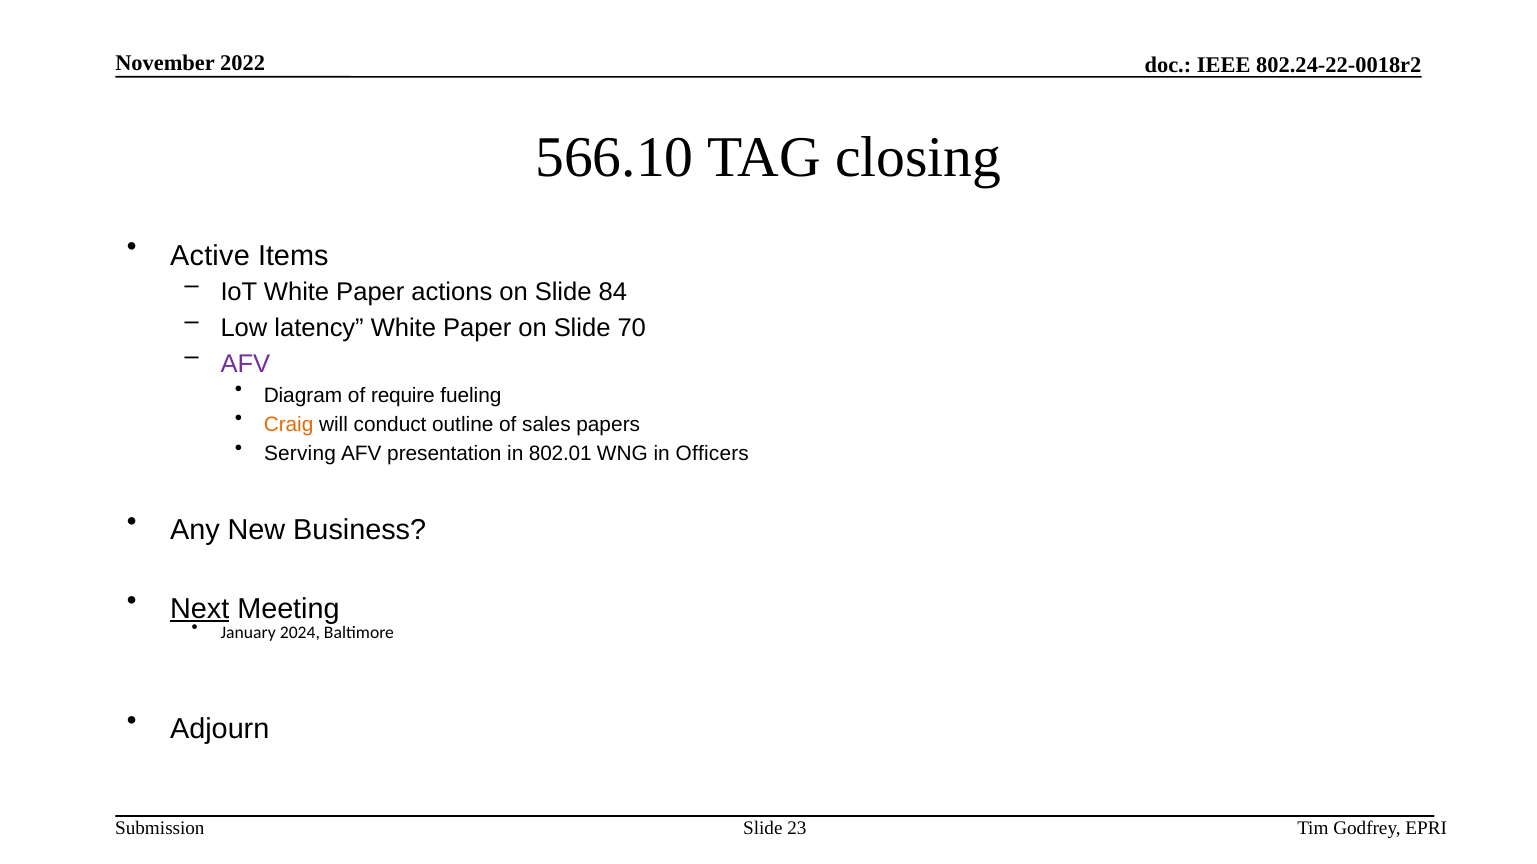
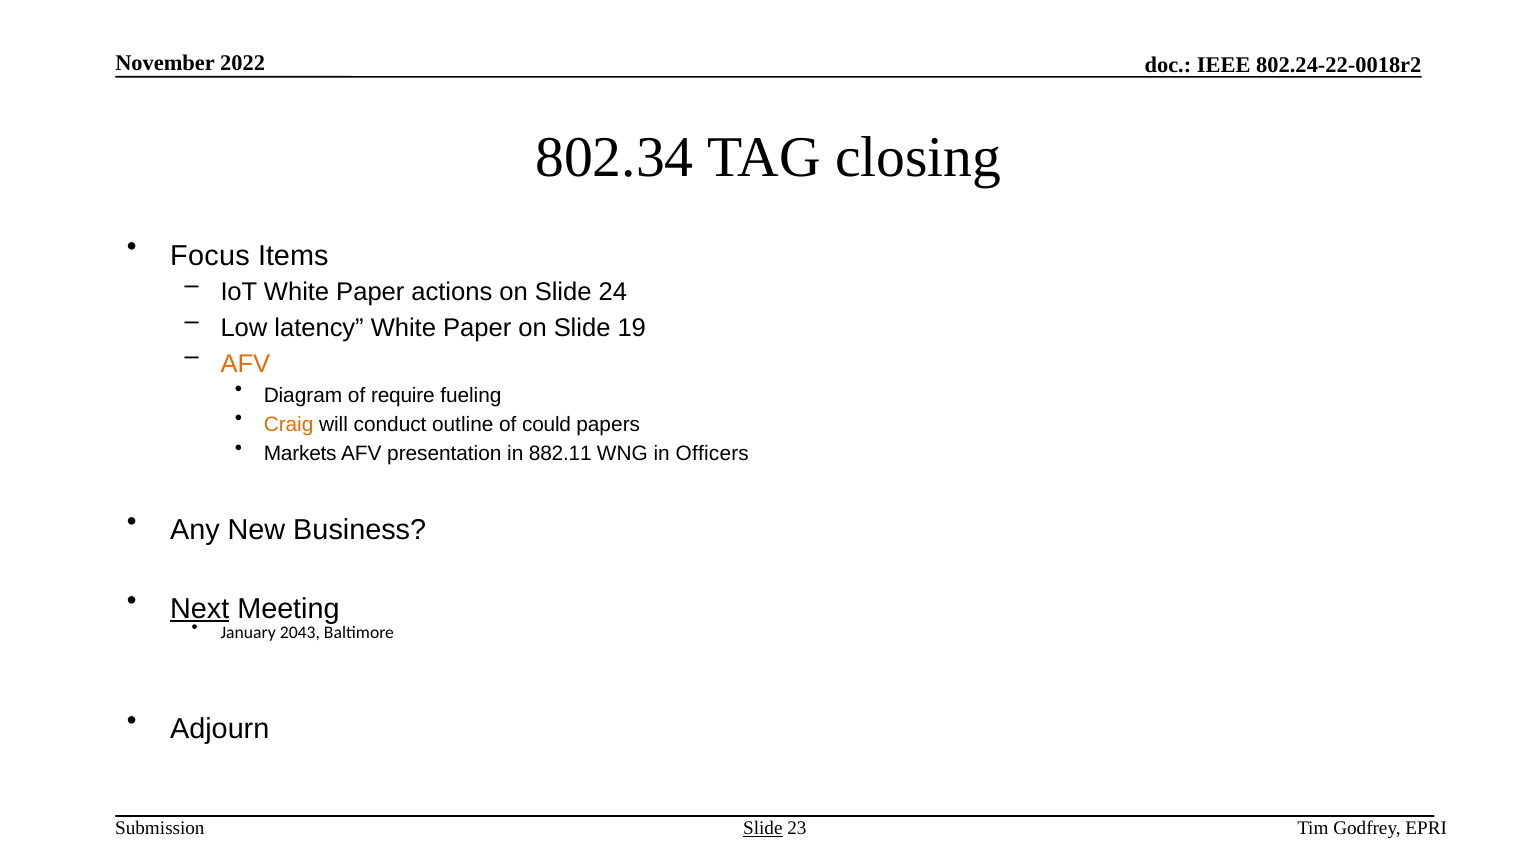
566.10: 566.10 -> 802.34
Active: Active -> Focus
84: 84 -> 24
70: 70 -> 19
AFV at (245, 364) colour: purple -> orange
sales: sales -> could
Serving: Serving -> Markets
802.01: 802.01 -> 882.11
2024: 2024 -> 2043
Slide at (763, 829) underline: none -> present
